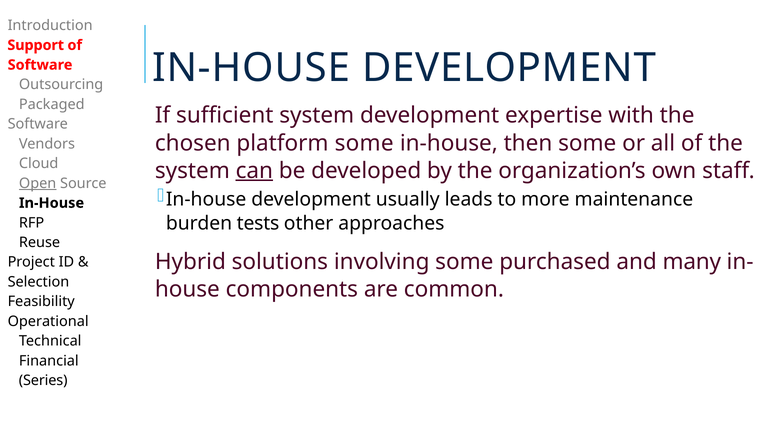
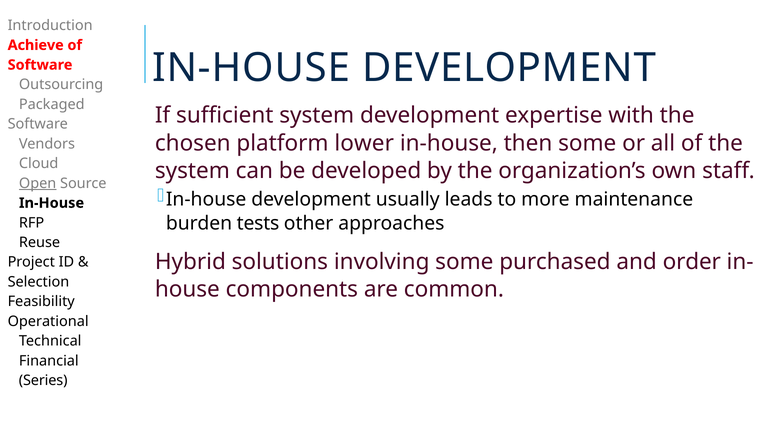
Support: Support -> Achieve
platform some: some -> lower
can underline: present -> none
many: many -> order
